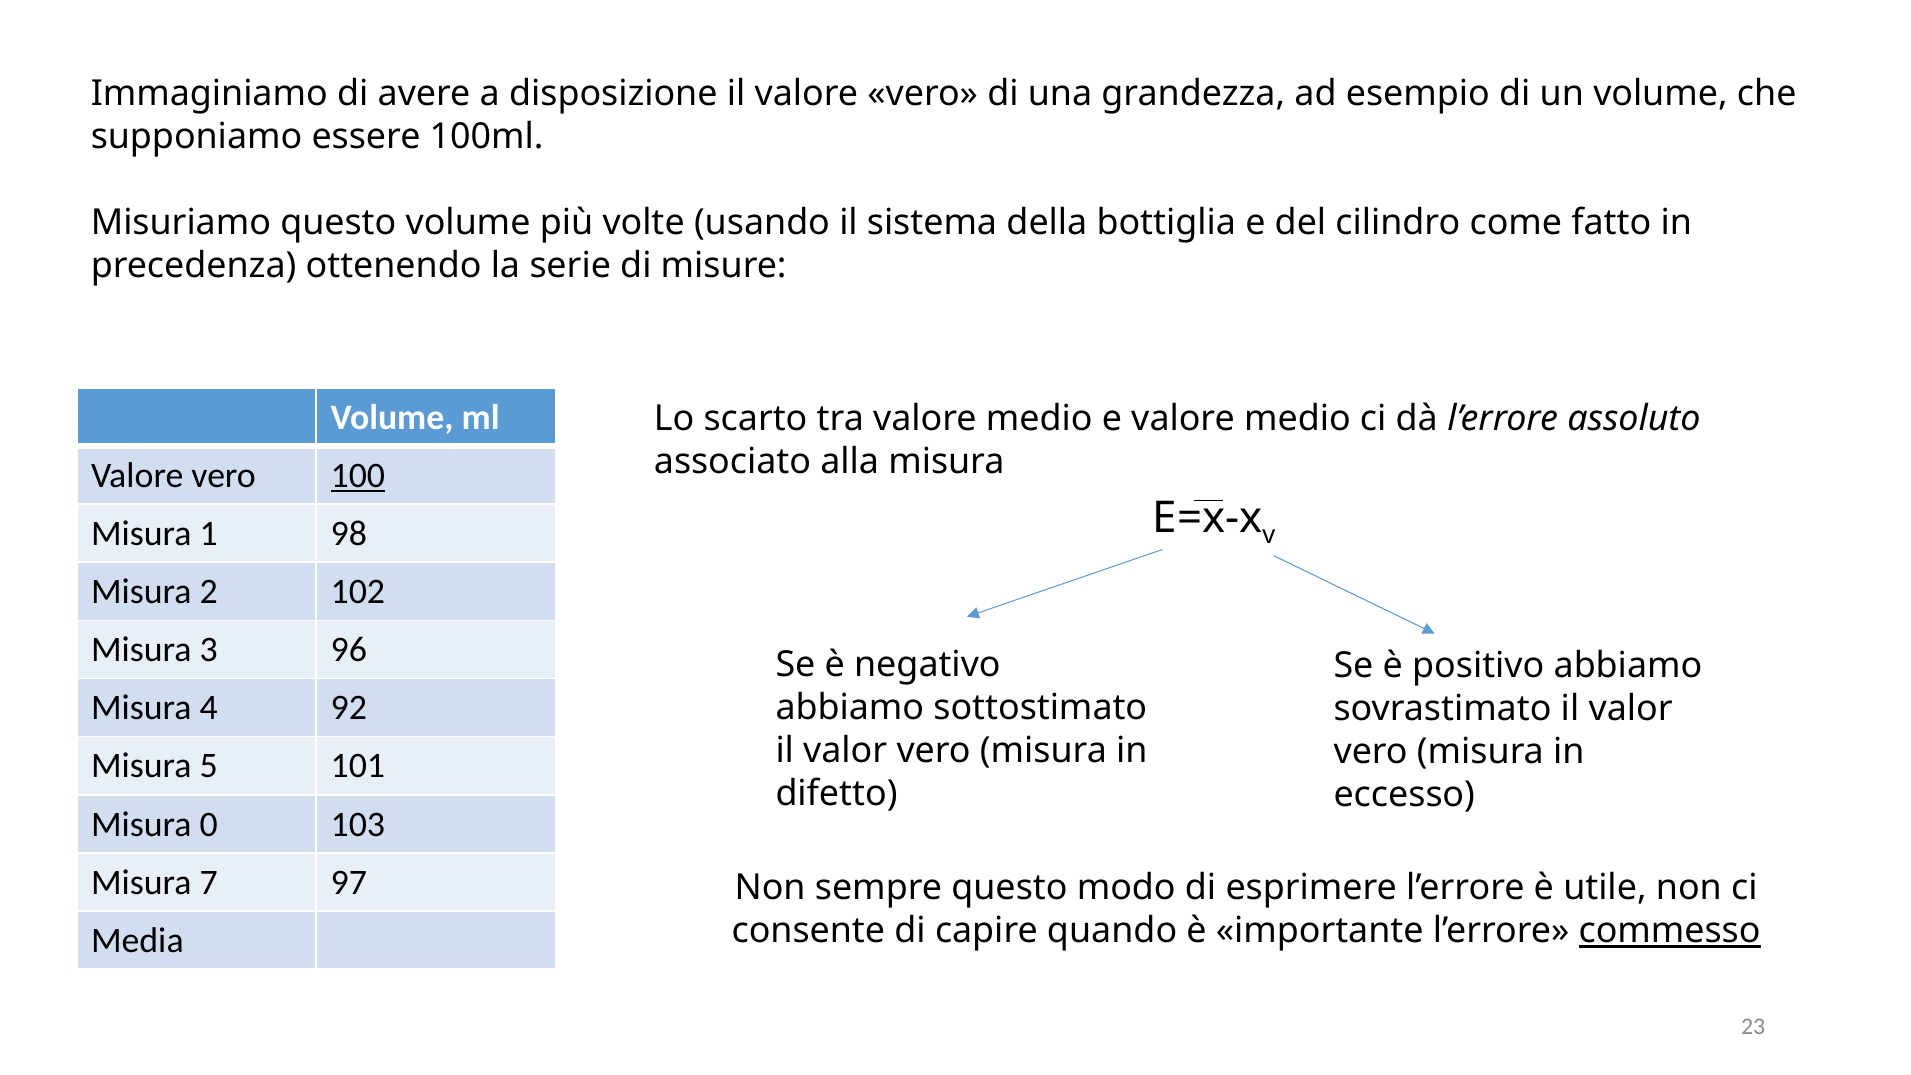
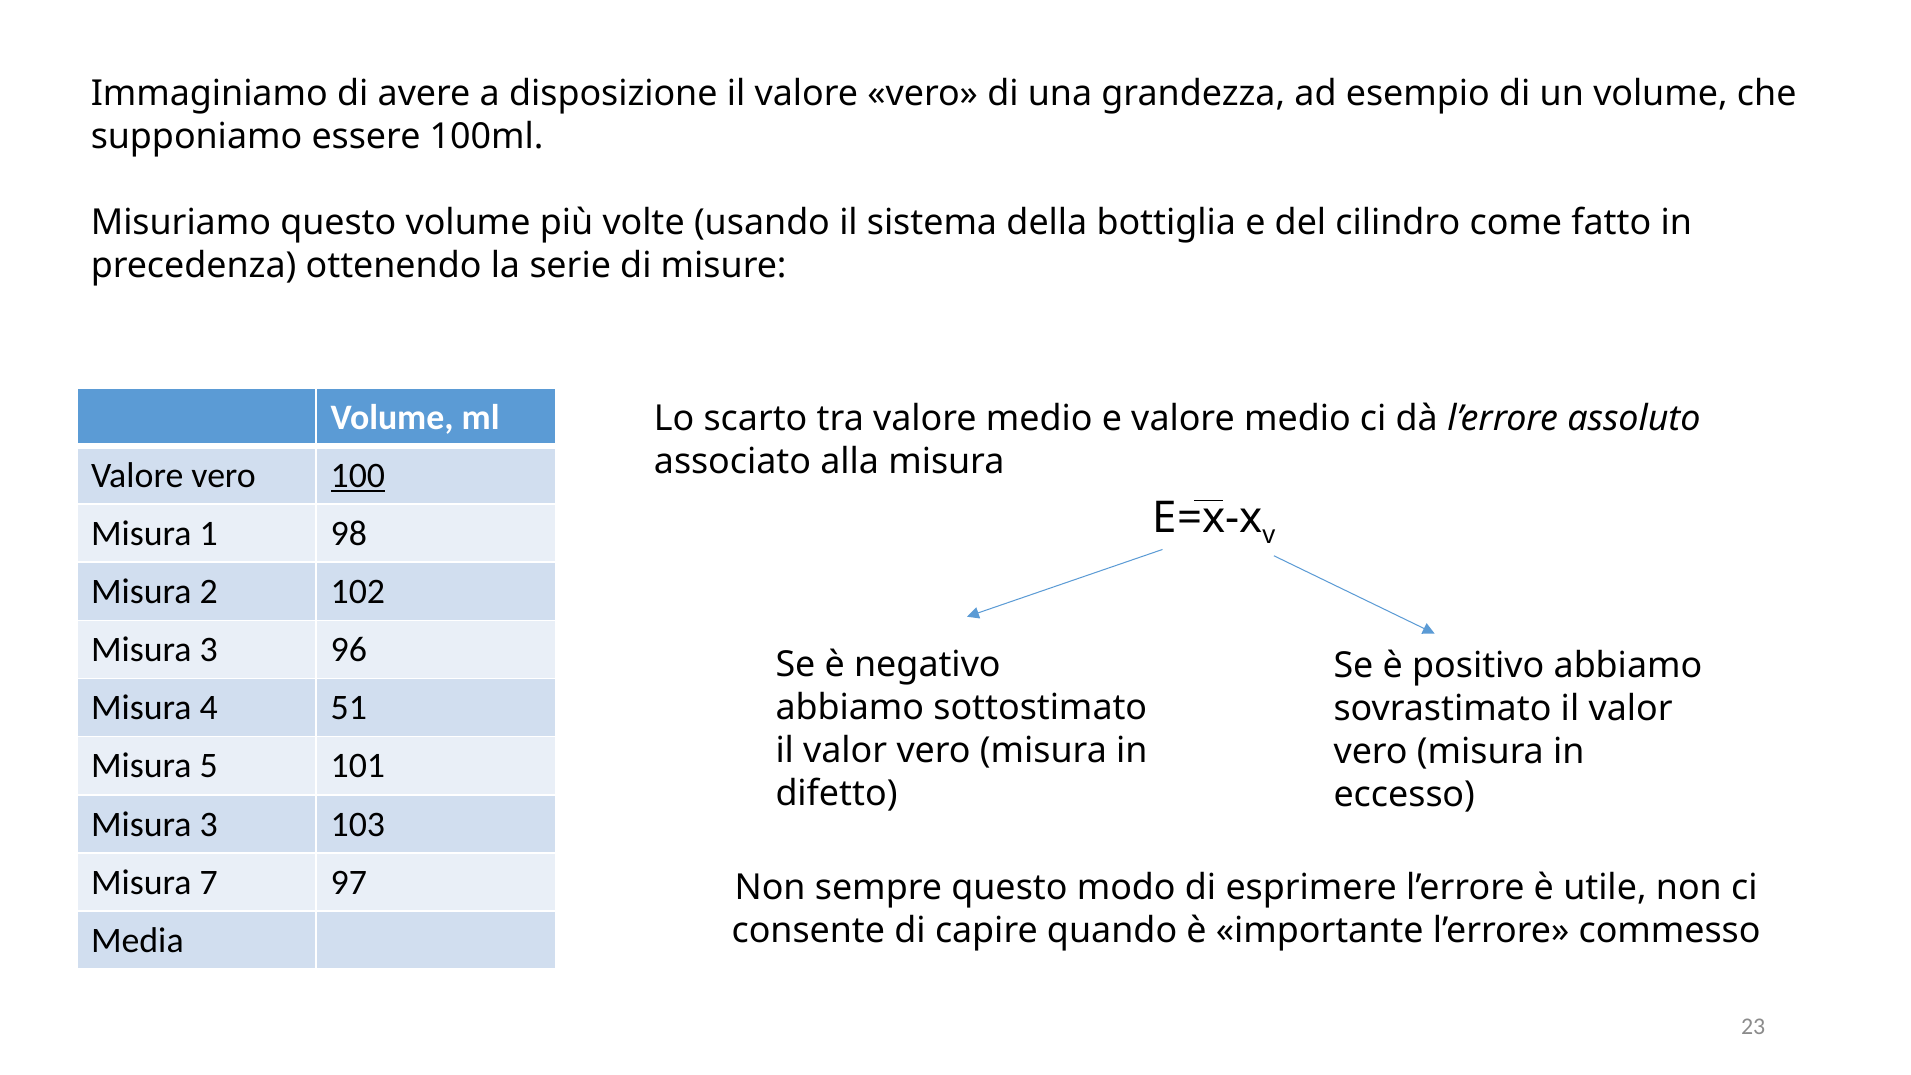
92: 92 -> 51
0 at (209, 824): 0 -> 3
commesso underline: present -> none
